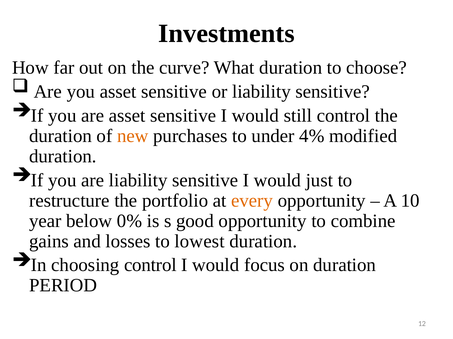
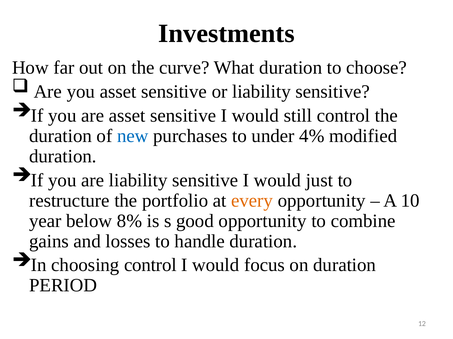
new colour: orange -> blue
0%: 0% -> 8%
lowest: lowest -> handle
